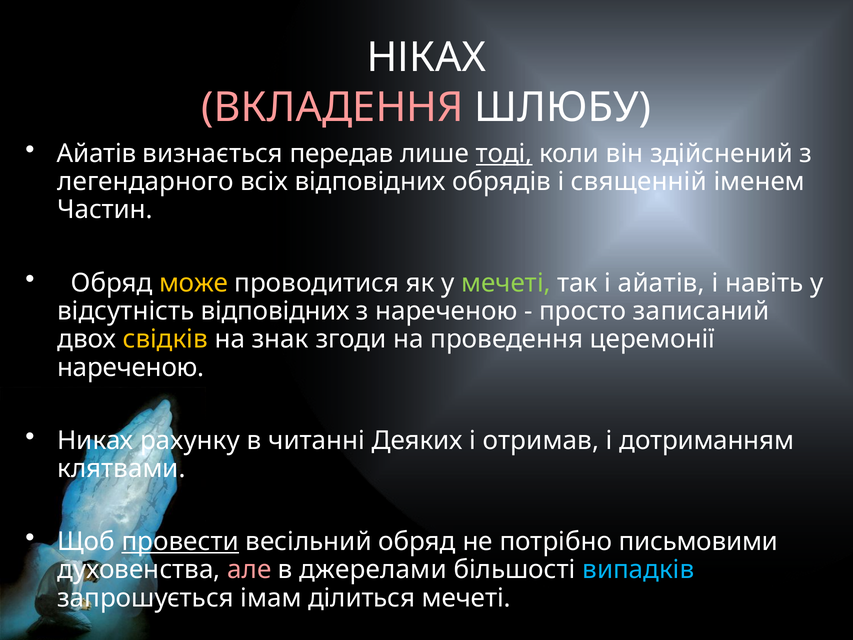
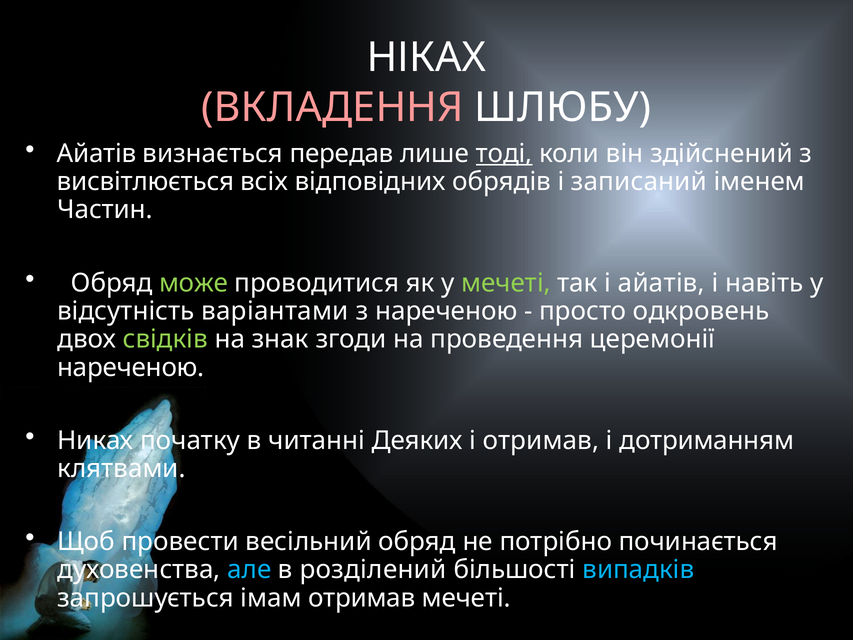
легендарного: легендарного -> висвітлюється
священній: священній -> записаний
може colour: yellow -> light green
відсутність відповідних: відповідних -> варіантами
записаний: записаний -> одкровень
свідків colour: yellow -> light green
рахунку: рахунку -> початку
провести underline: present -> none
письмовими: письмовими -> починається
але colour: pink -> light blue
джерелами: джерелами -> розділений
імам ділиться: ділиться -> отримав
